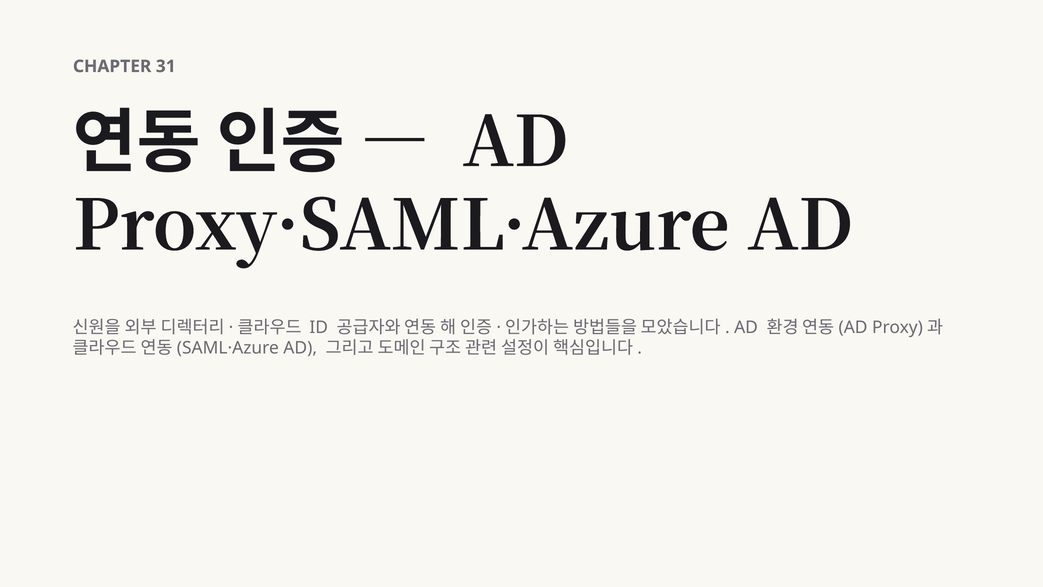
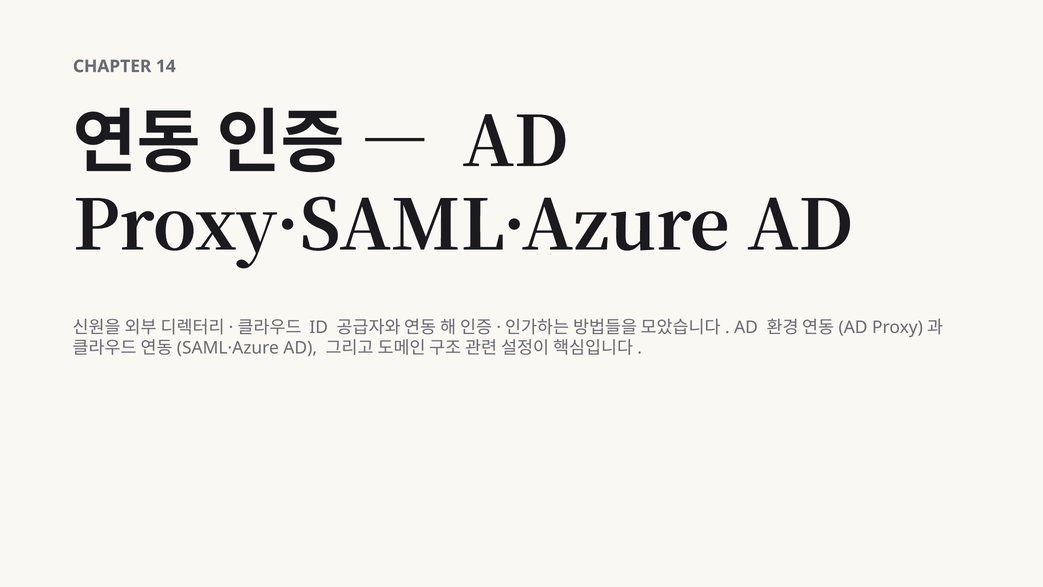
31: 31 -> 14
